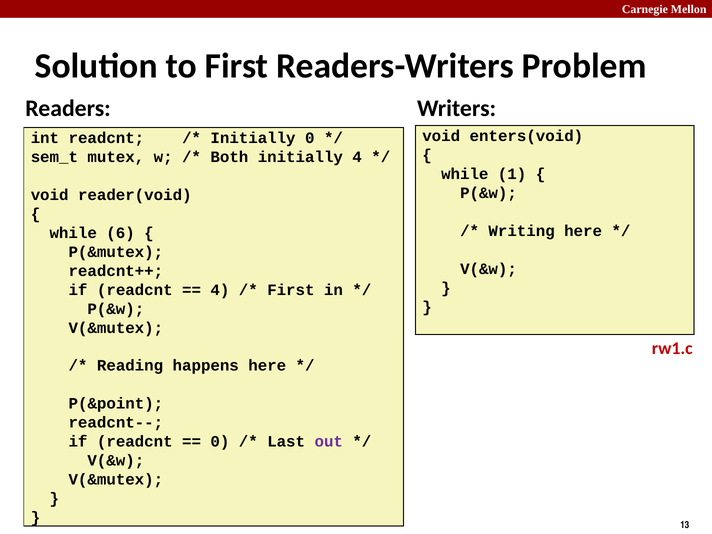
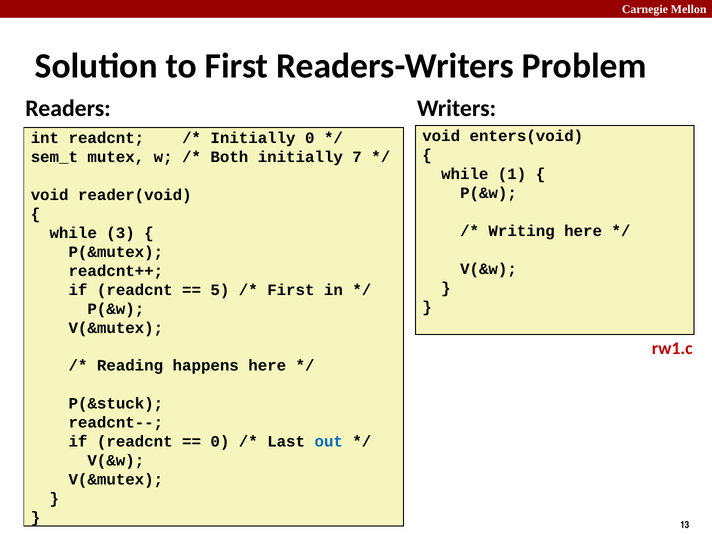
initially 4: 4 -> 7
6: 6 -> 3
4 at (220, 290): 4 -> 5
P(&point: P(&point -> P(&stuck
out colour: purple -> blue
